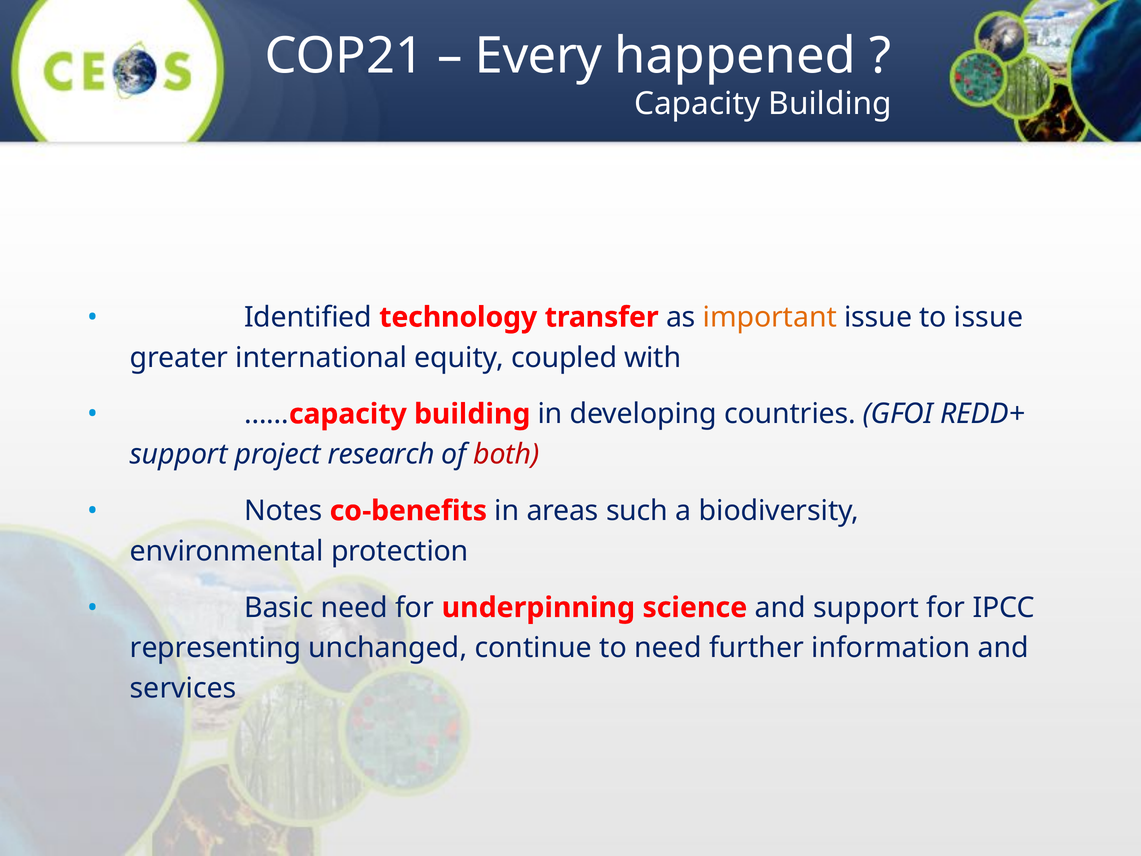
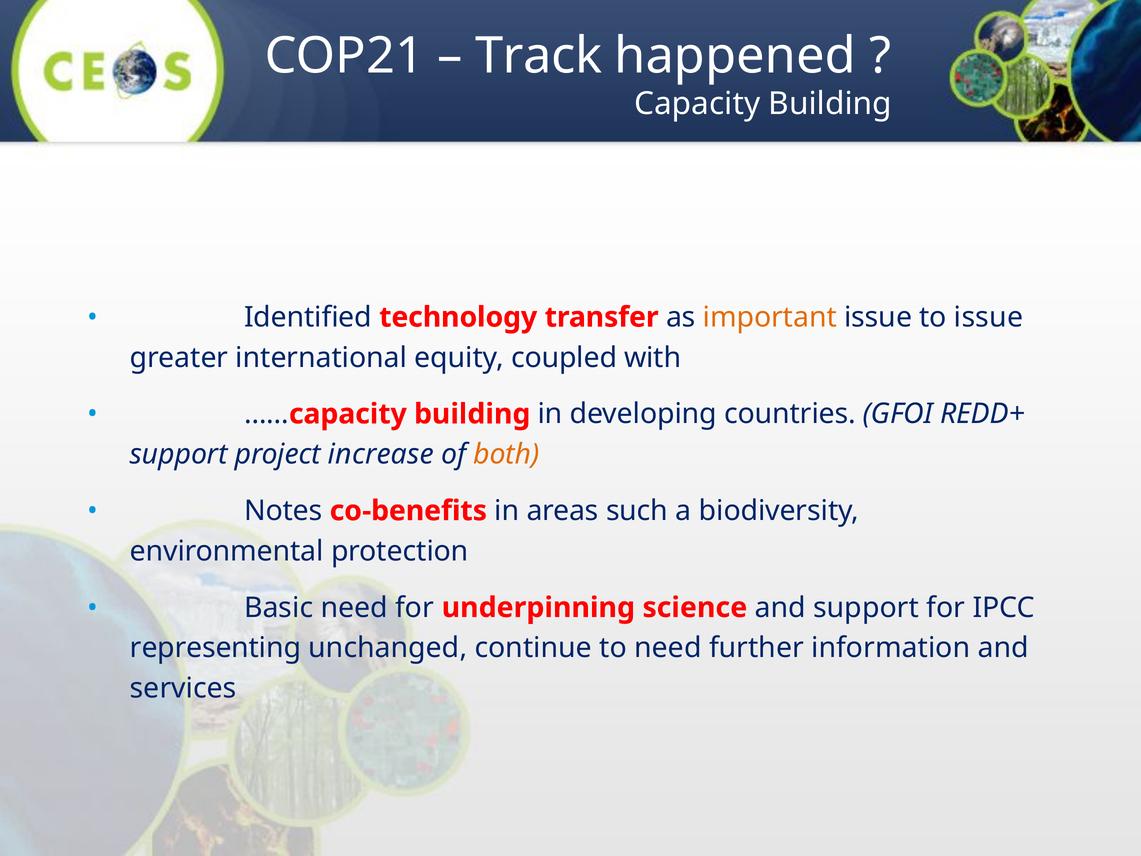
Every: Every -> Track
research: research -> increase
both colour: red -> orange
